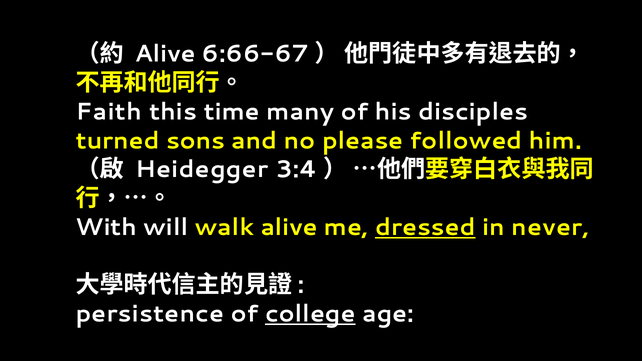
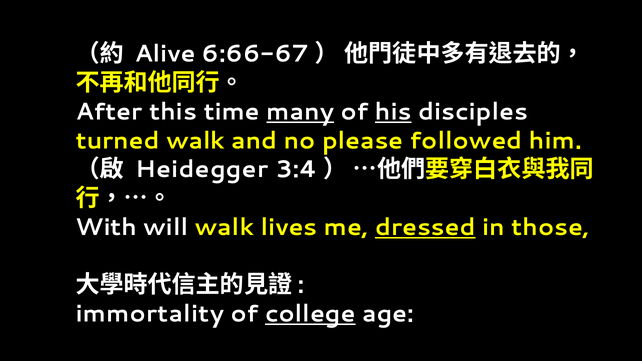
Faith: Faith -> After
many underline: none -> present
his underline: none -> present
turned sons: sons -> walk
walk alive: alive -> lives
never: never -> those
persistence: persistence -> immortality
